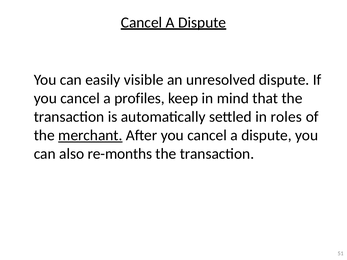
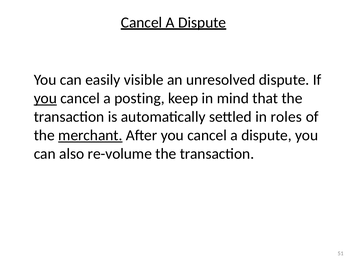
you at (45, 98) underline: none -> present
profiles: profiles -> posting
re-months: re-months -> re-volume
